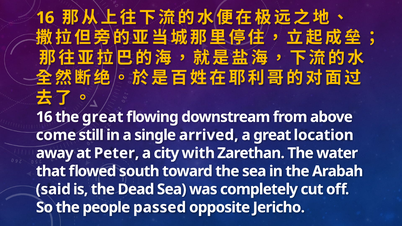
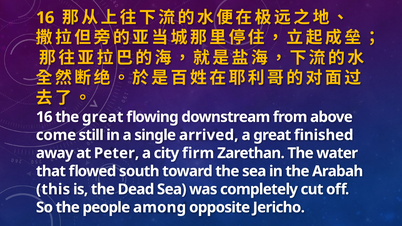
location: location -> finished
with: with -> firm
said: said -> this
passed: passed -> among
